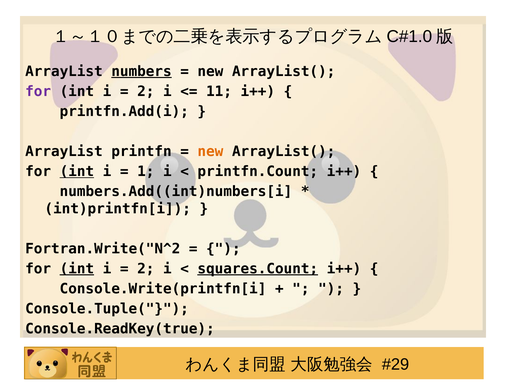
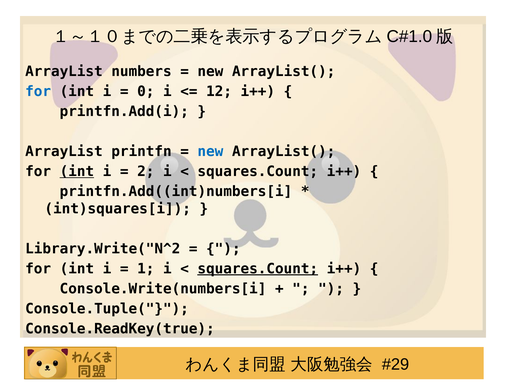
numbers underline: present -> none
for at (38, 91) colour: purple -> blue
2 at (146, 91): 2 -> 0
11: 11 -> 12
new at (210, 151) colour: orange -> blue
1: 1 -> 2
printfn.Count at (258, 171): printfn.Count -> squares.Count
numbers.Add((int)numbers[i: numbers.Add((int)numbers[i -> printfn.Add((int)numbers[i
int)printfn[i: int)printfn[i -> int)squares[i
Fortran.Write("N^2: Fortran.Write("N^2 -> Library.Write("N^2
int at (77, 268) underline: present -> none
2 at (146, 268): 2 -> 1
Console.Write(printfn[i: Console.Write(printfn[i -> Console.Write(numbers[i
